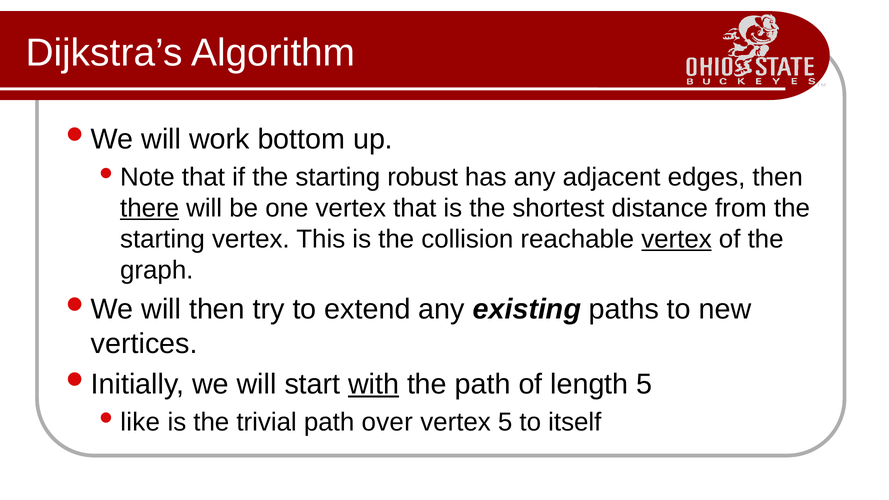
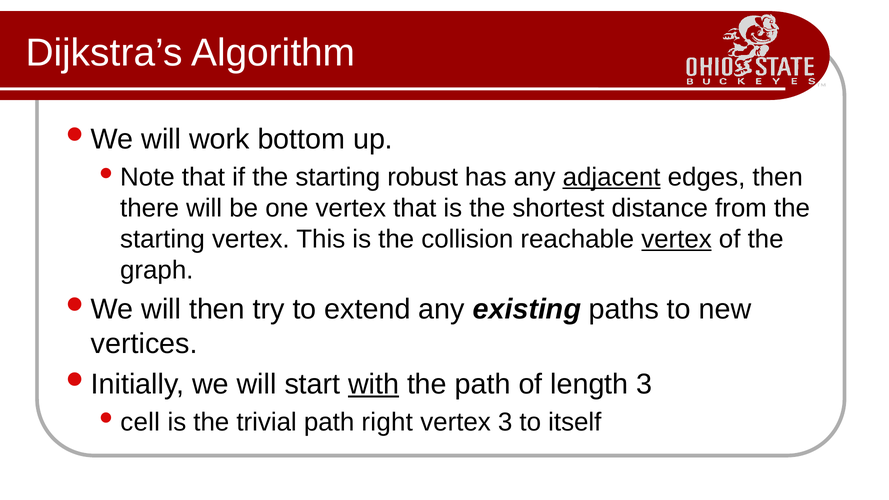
adjacent underline: none -> present
there underline: present -> none
length 5: 5 -> 3
like: like -> cell
over: over -> right
vertex 5: 5 -> 3
